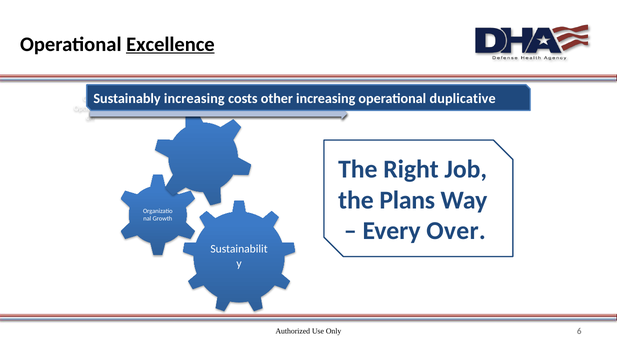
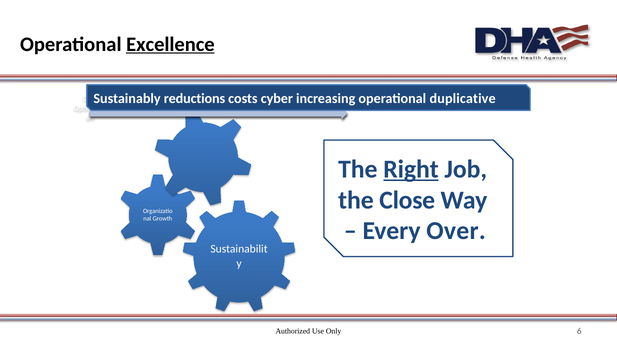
Sustainably increasing: increasing -> reductions
other: other -> cyber
Right underline: none -> present
Plans: Plans -> Close
